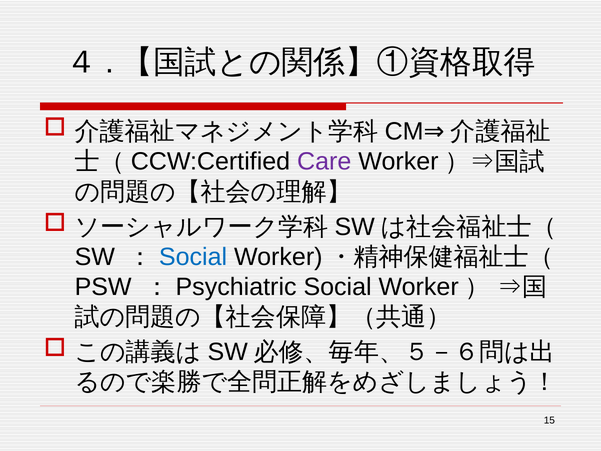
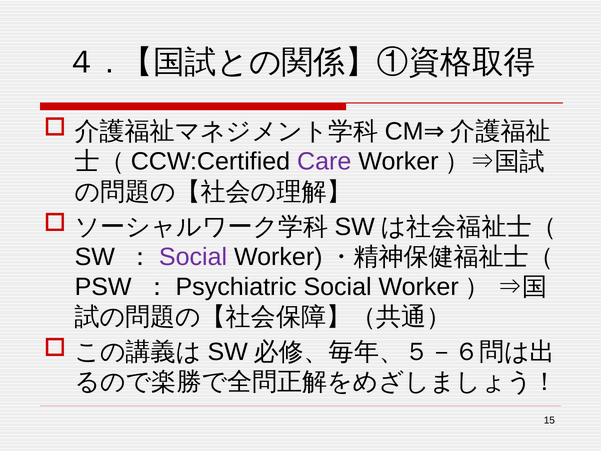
Social at (193, 257) colour: blue -> purple
